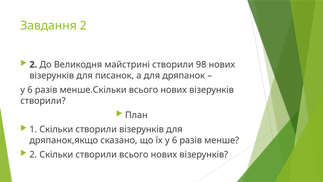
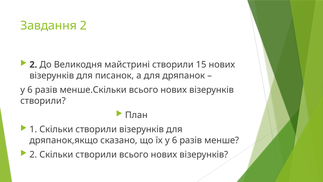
98: 98 -> 15
